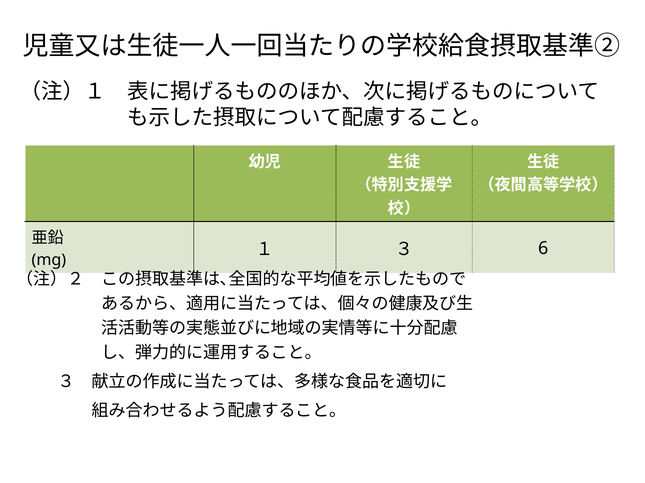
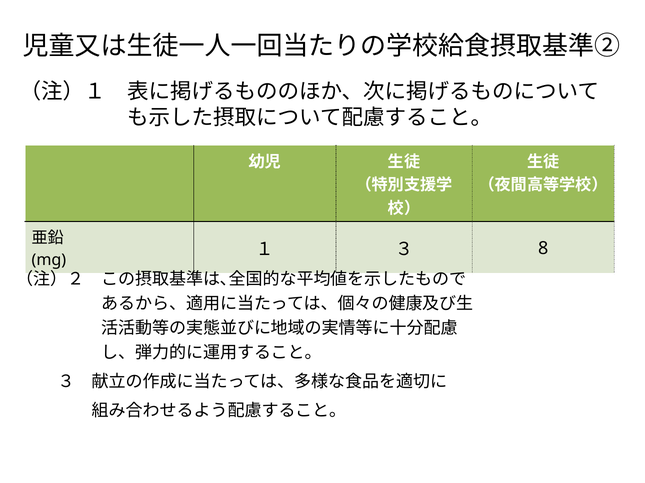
6: 6 -> 8
